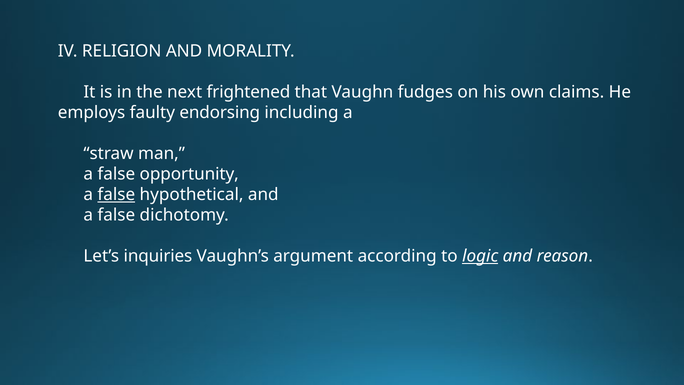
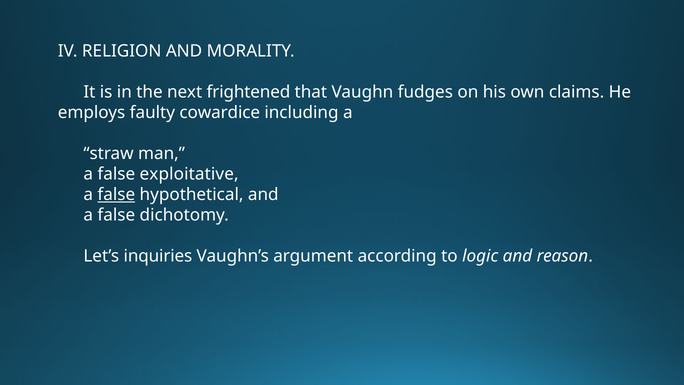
endorsing: endorsing -> cowardice
opportunity: opportunity -> exploitative
logic underline: present -> none
